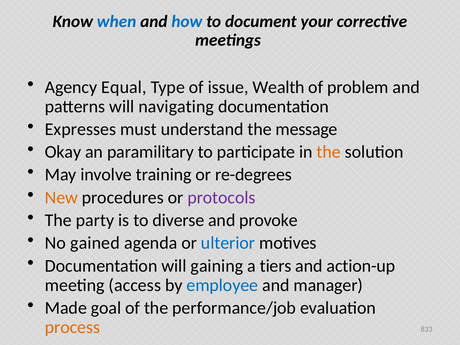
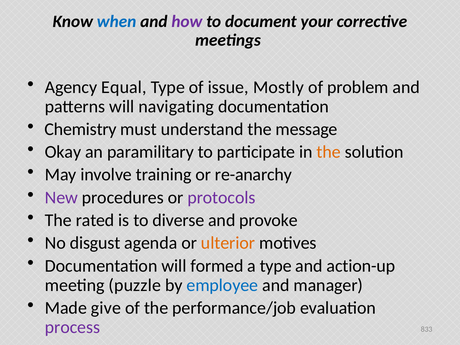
how colour: blue -> purple
Wealth: Wealth -> Mostly
Expresses: Expresses -> Chemistry
re-degrees: re-degrees -> re-anarchy
New colour: orange -> purple
party: party -> rated
gained: gained -> disgust
ulterior colour: blue -> orange
gaining: gaining -> formed
a tiers: tiers -> type
access: access -> puzzle
goal: goal -> give
process colour: orange -> purple
